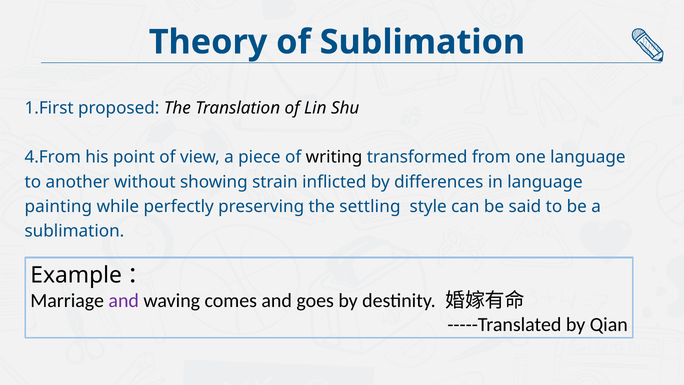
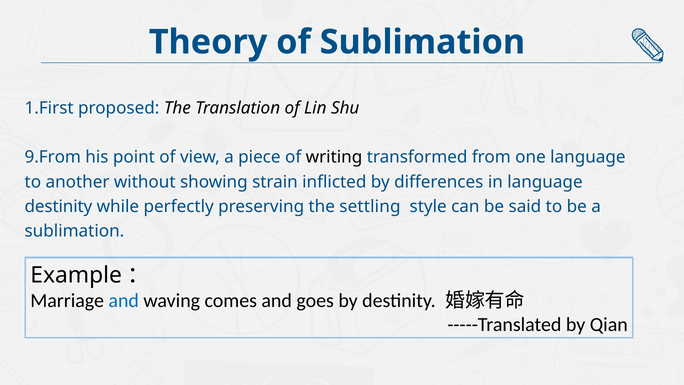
4.From: 4.From -> 9.From
painting at (58, 206): painting -> destinity
and at (124, 301) colour: purple -> blue
